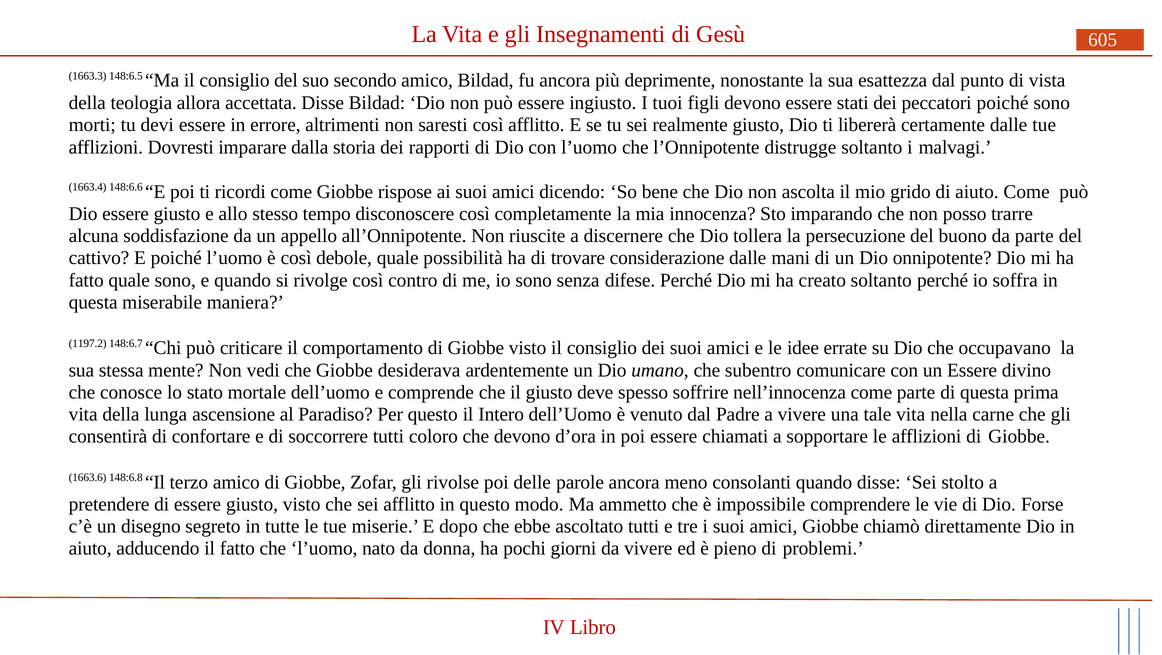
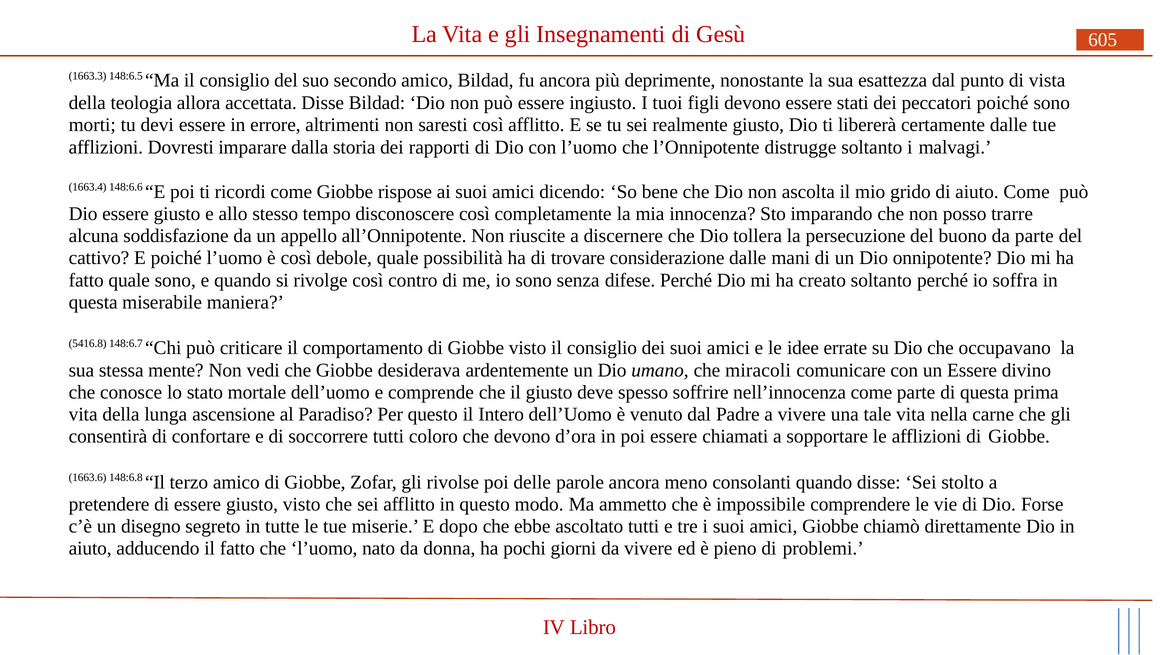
1197.2: 1197.2 -> 5416.8
subentro: subentro -> miracoli
